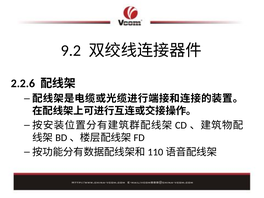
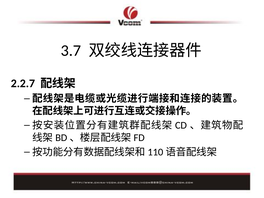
9.2: 9.2 -> 3.7
2.2.6: 2.2.6 -> 2.2.7
